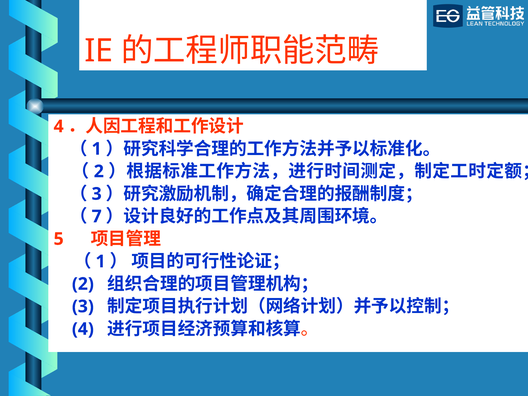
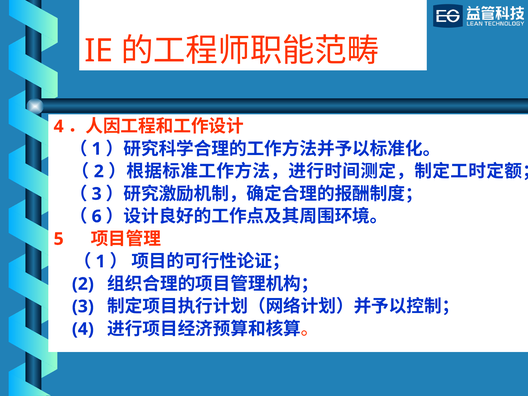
7: 7 -> 6
